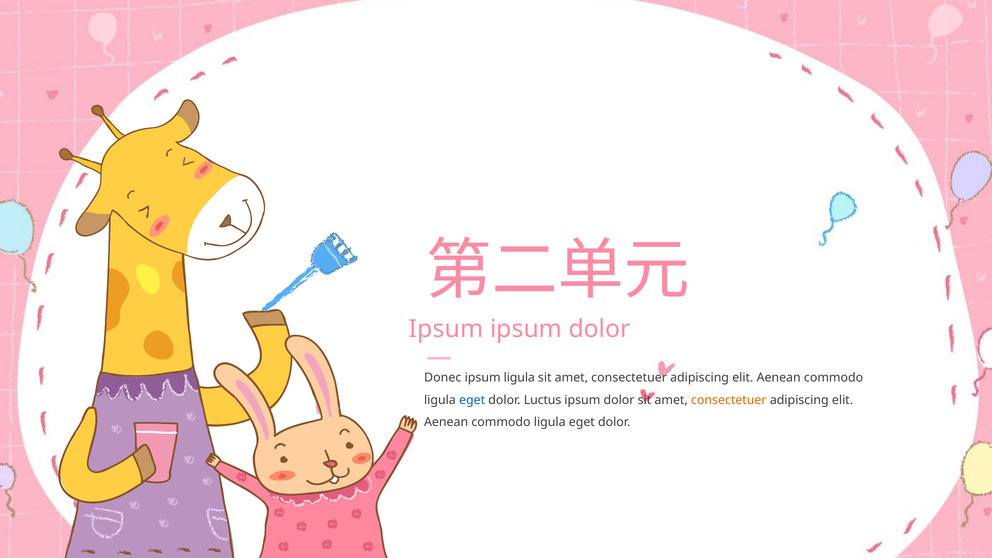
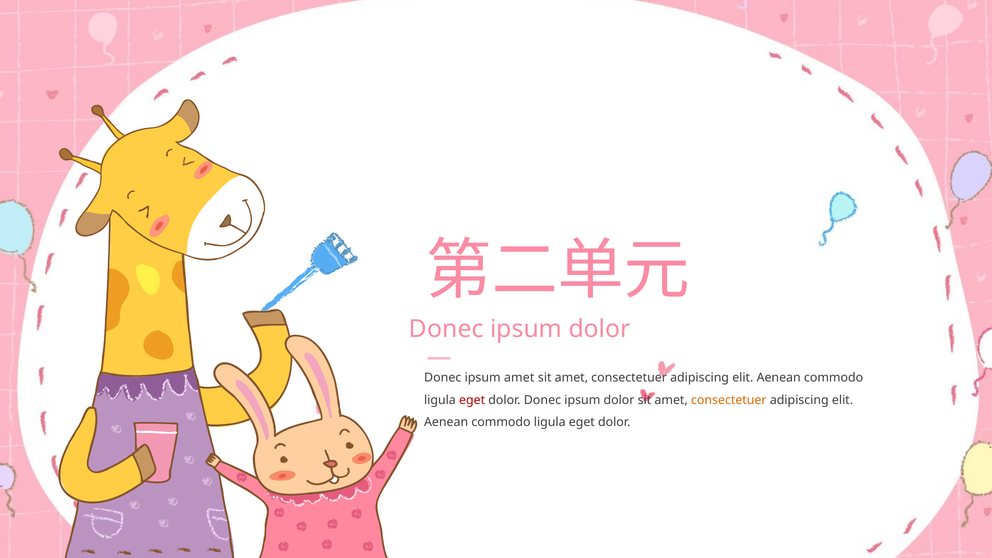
Ipsum at (446, 329): Ipsum -> Donec
ipsum ligula: ligula -> amet
eget at (472, 400) colour: blue -> red
Luctus at (543, 400): Luctus -> Donec
